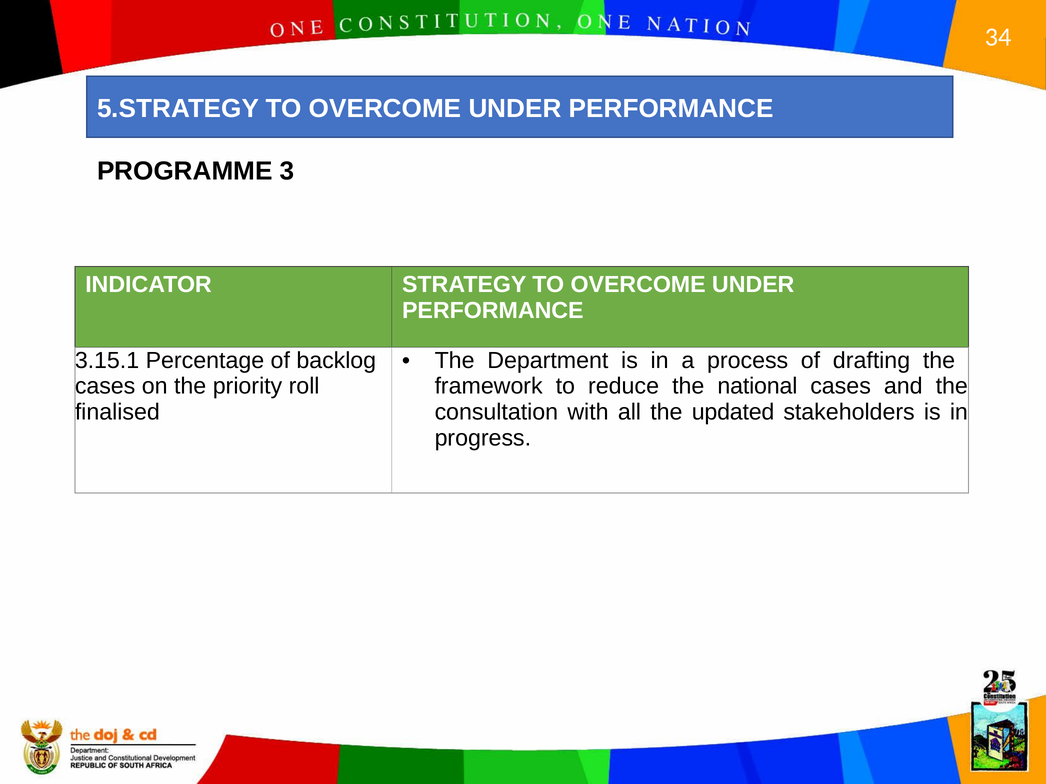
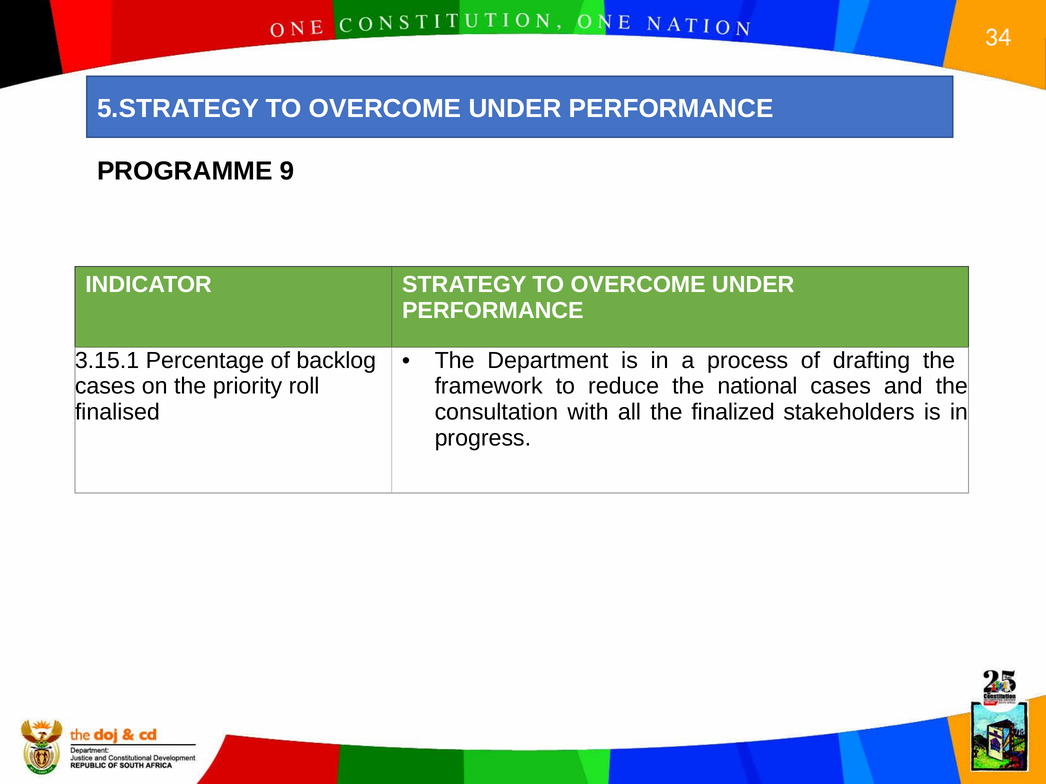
3: 3 -> 9
updated: updated -> finalized
